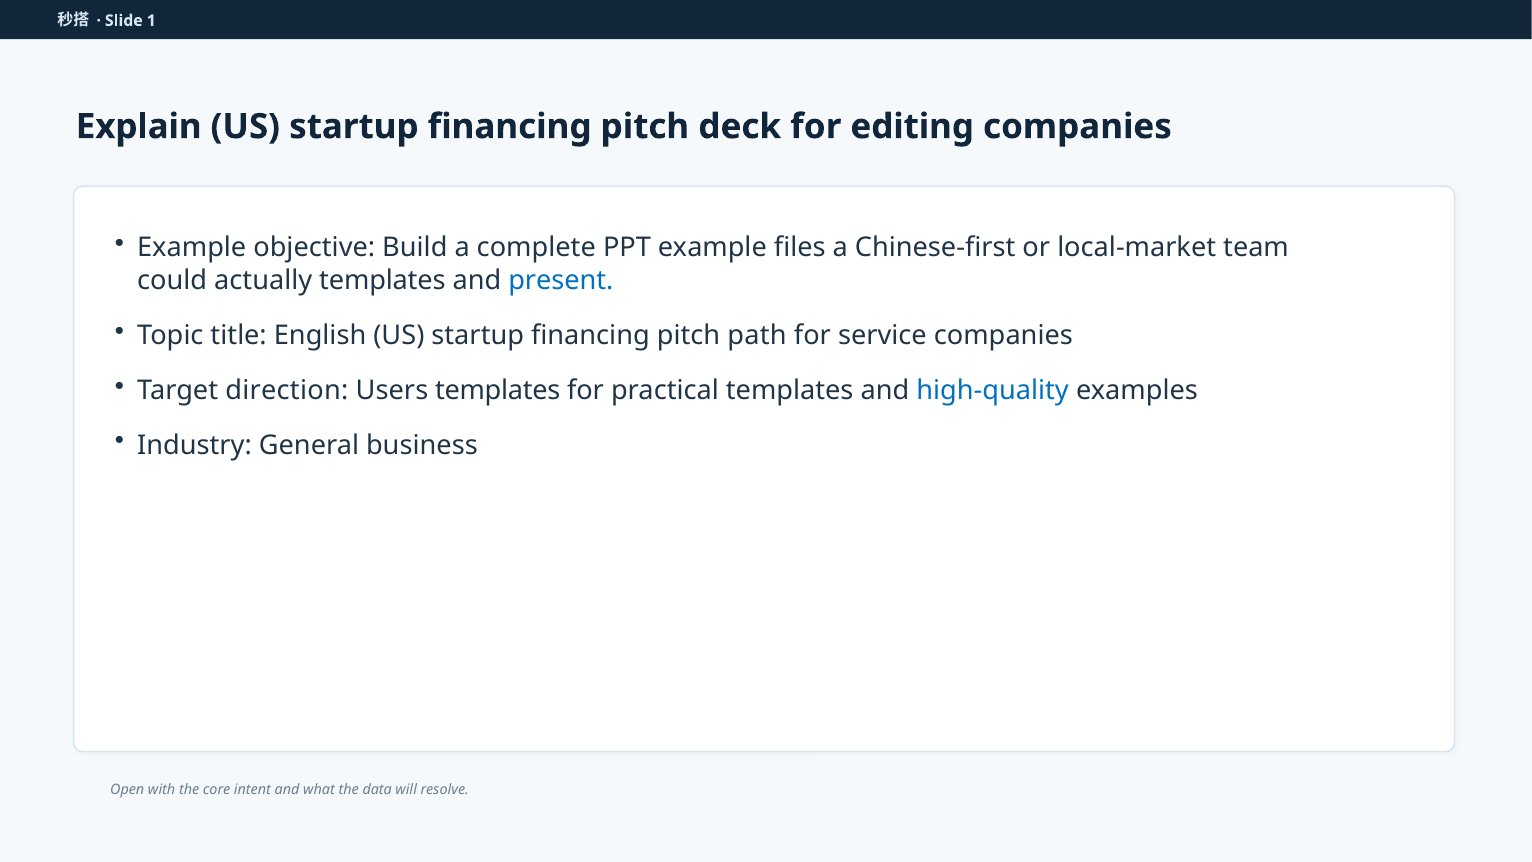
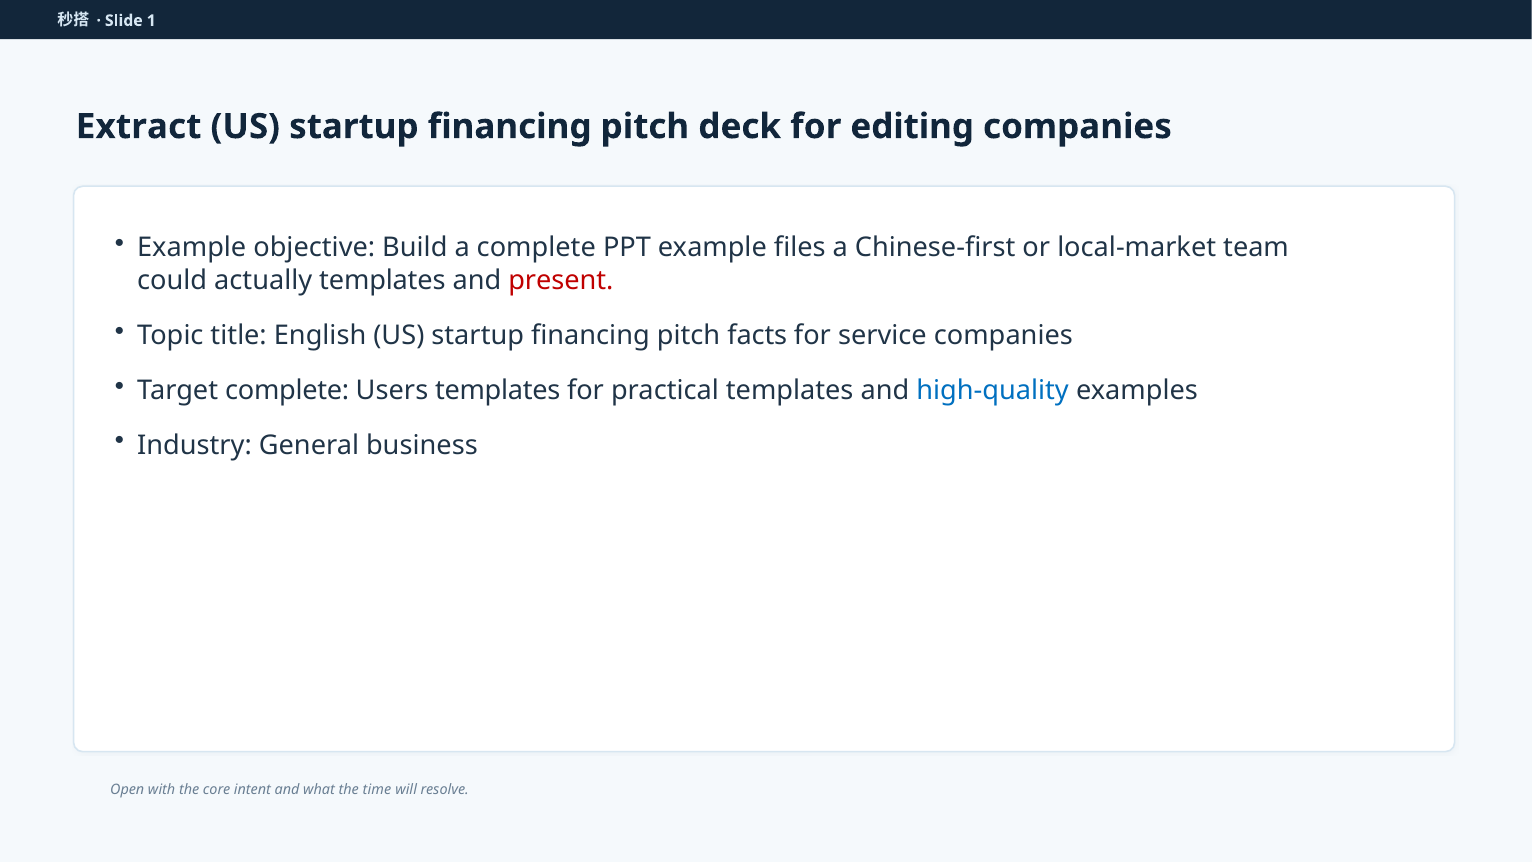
Explain: Explain -> Extract
present colour: blue -> red
path: path -> facts
Target direction: direction -> complete
data: data -> time
